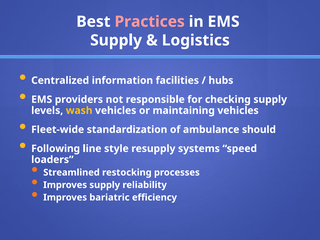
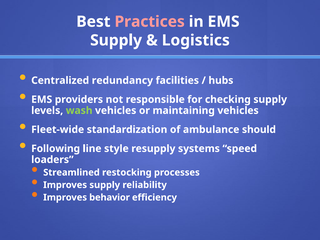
information: information -> redundancy
wash colour: yellow -> light green
bariatric: bariatric -> behavior
